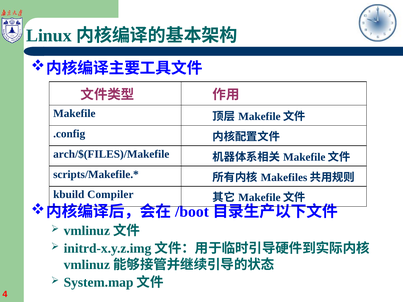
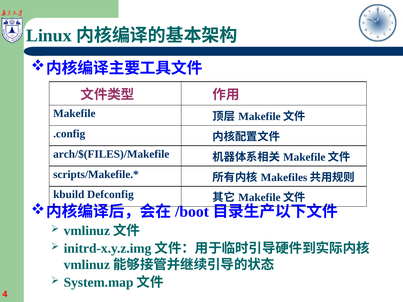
Compiler: Compiler -> Defconfig
